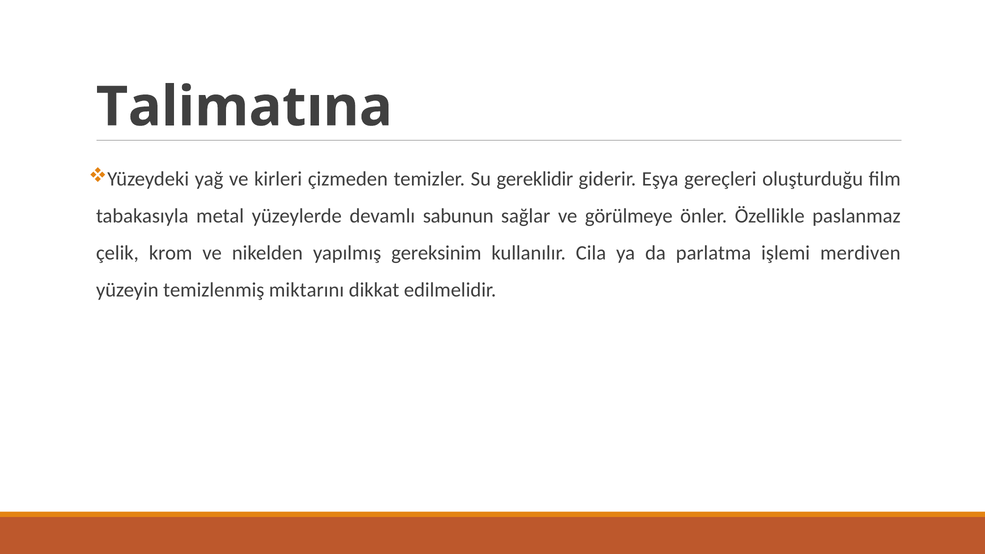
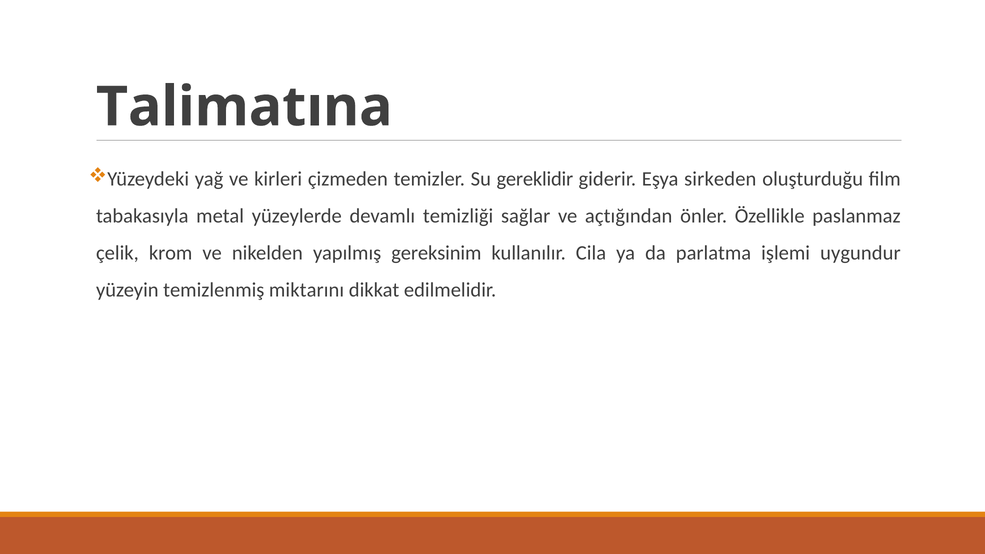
gereçleri: gereçleri -> sirkeden
sabunun: sabunun -> temizliği
görülmeye: görülmeye -> açtığından
merdiven: merdiven -> uygundur
